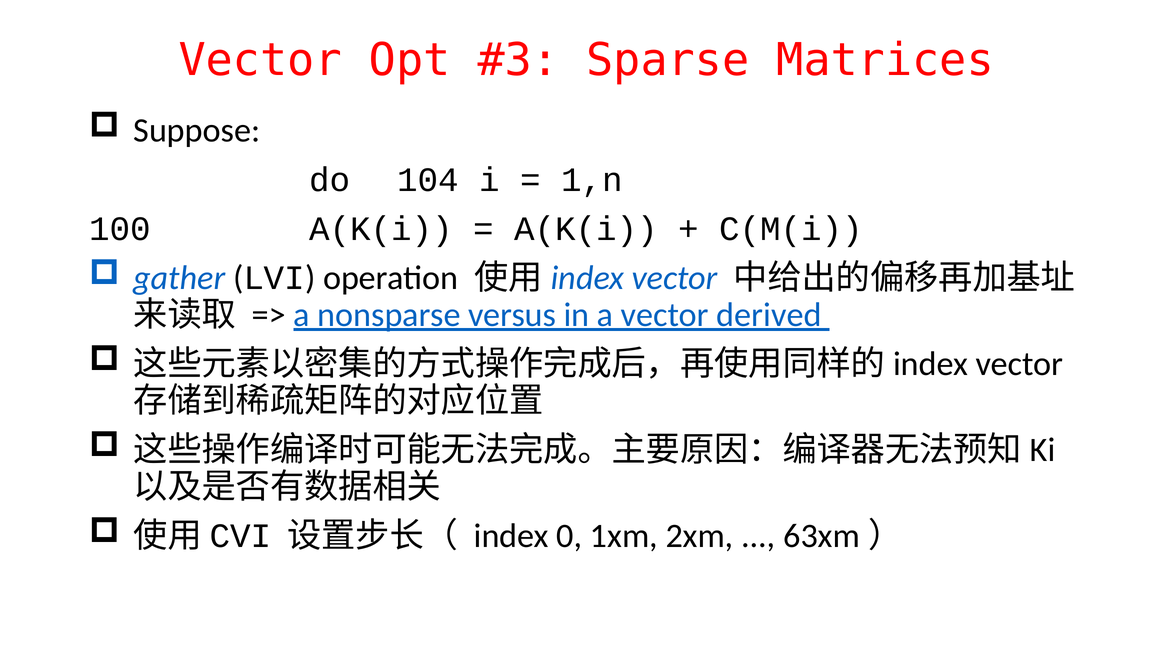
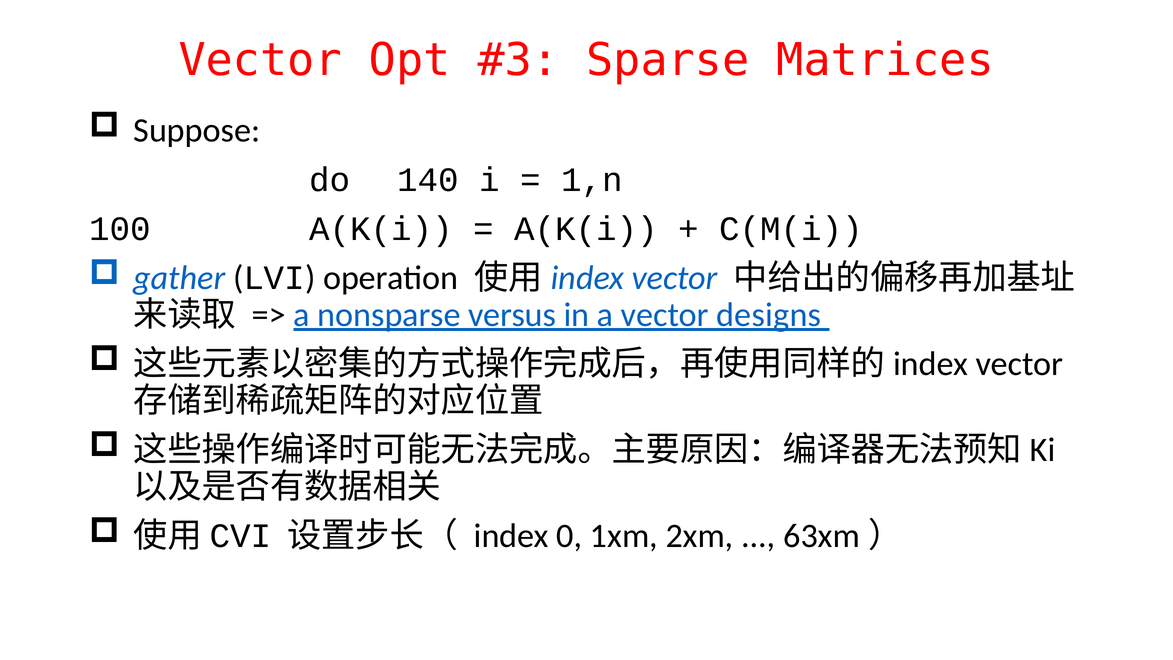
104: 104 -> 140
derived: derived -> designs
